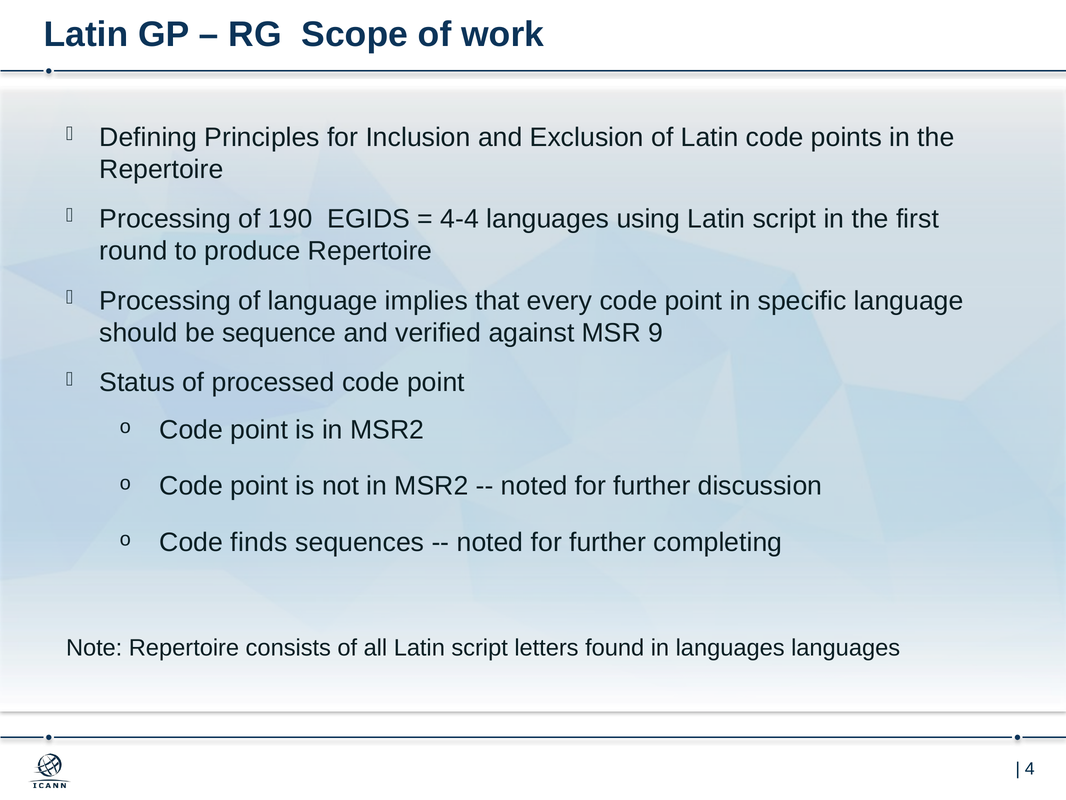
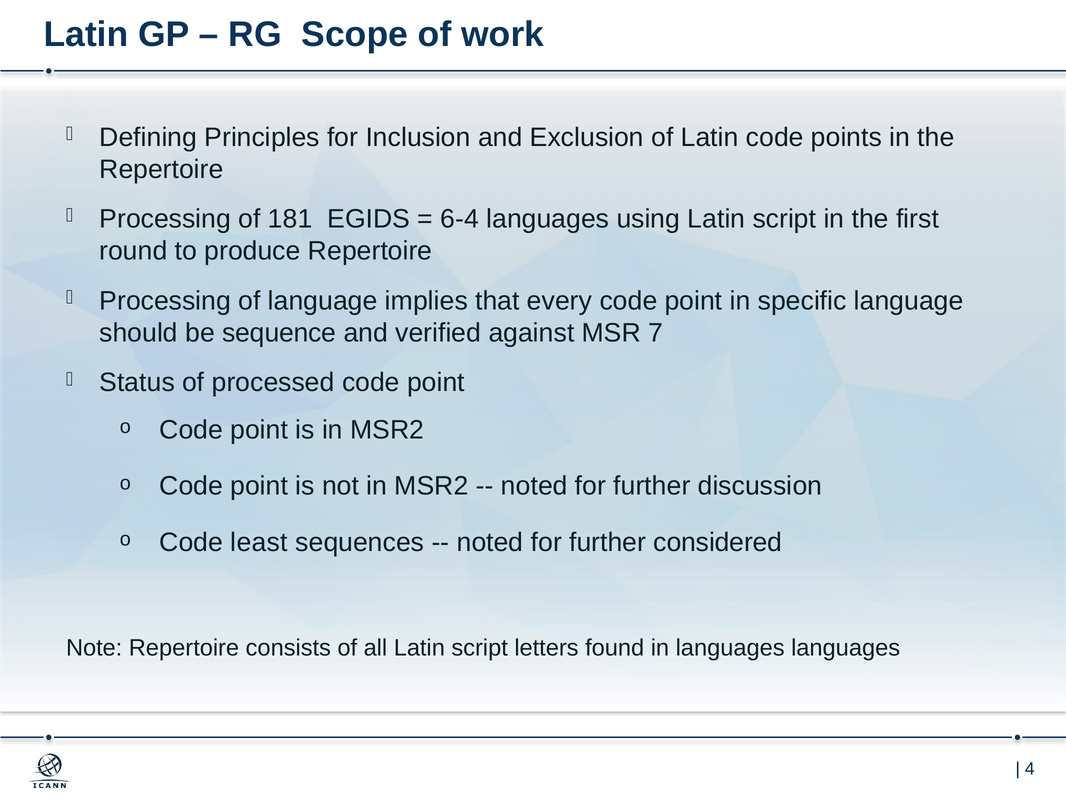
190: 190 -> 181
4-4: 4-4 -> 6-4
9: 9 -> 7
finds: finds -> least
completing: completing -> considered
